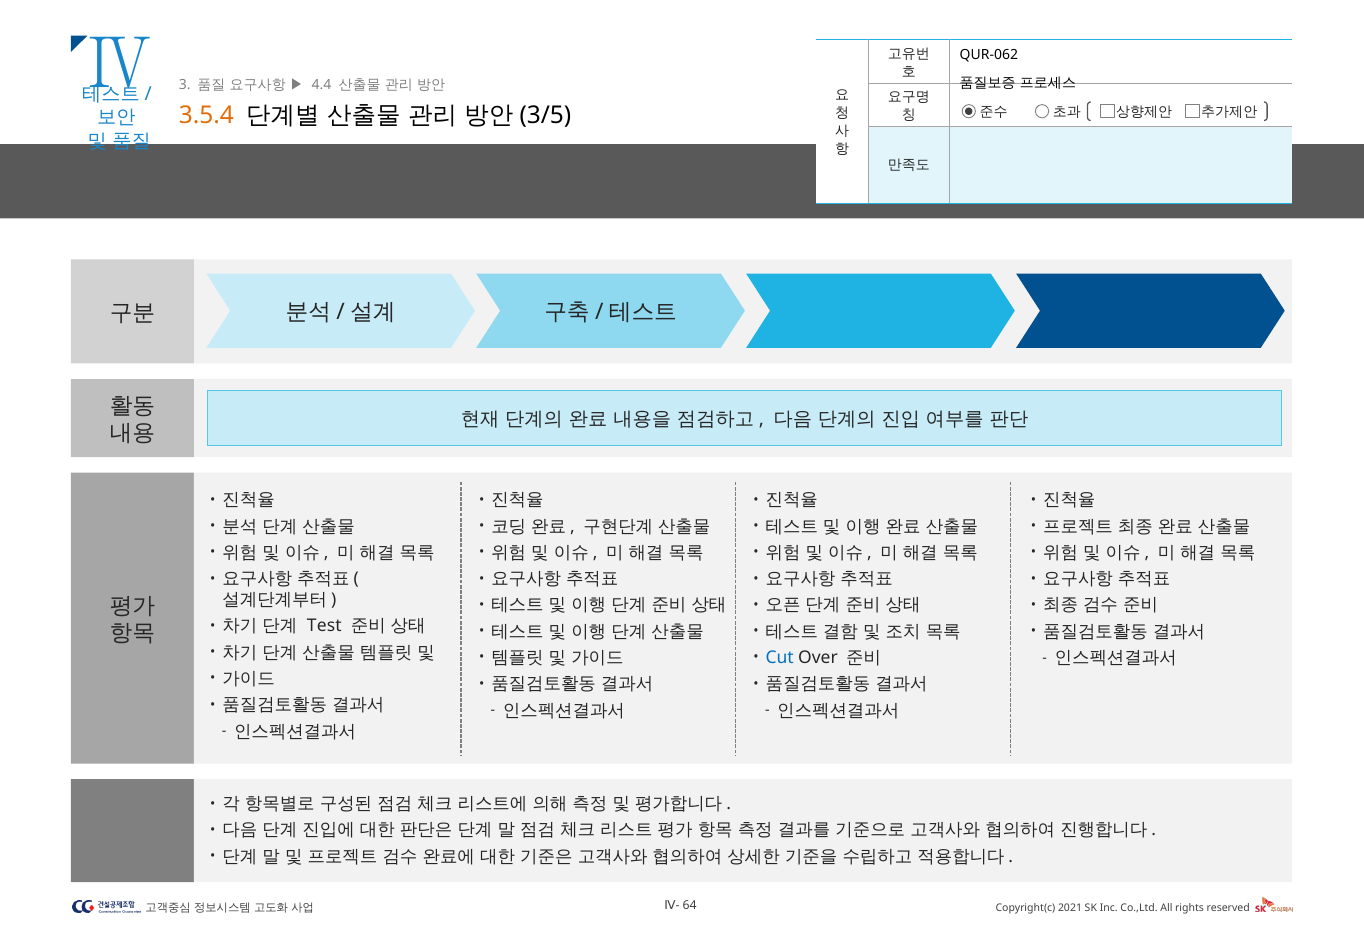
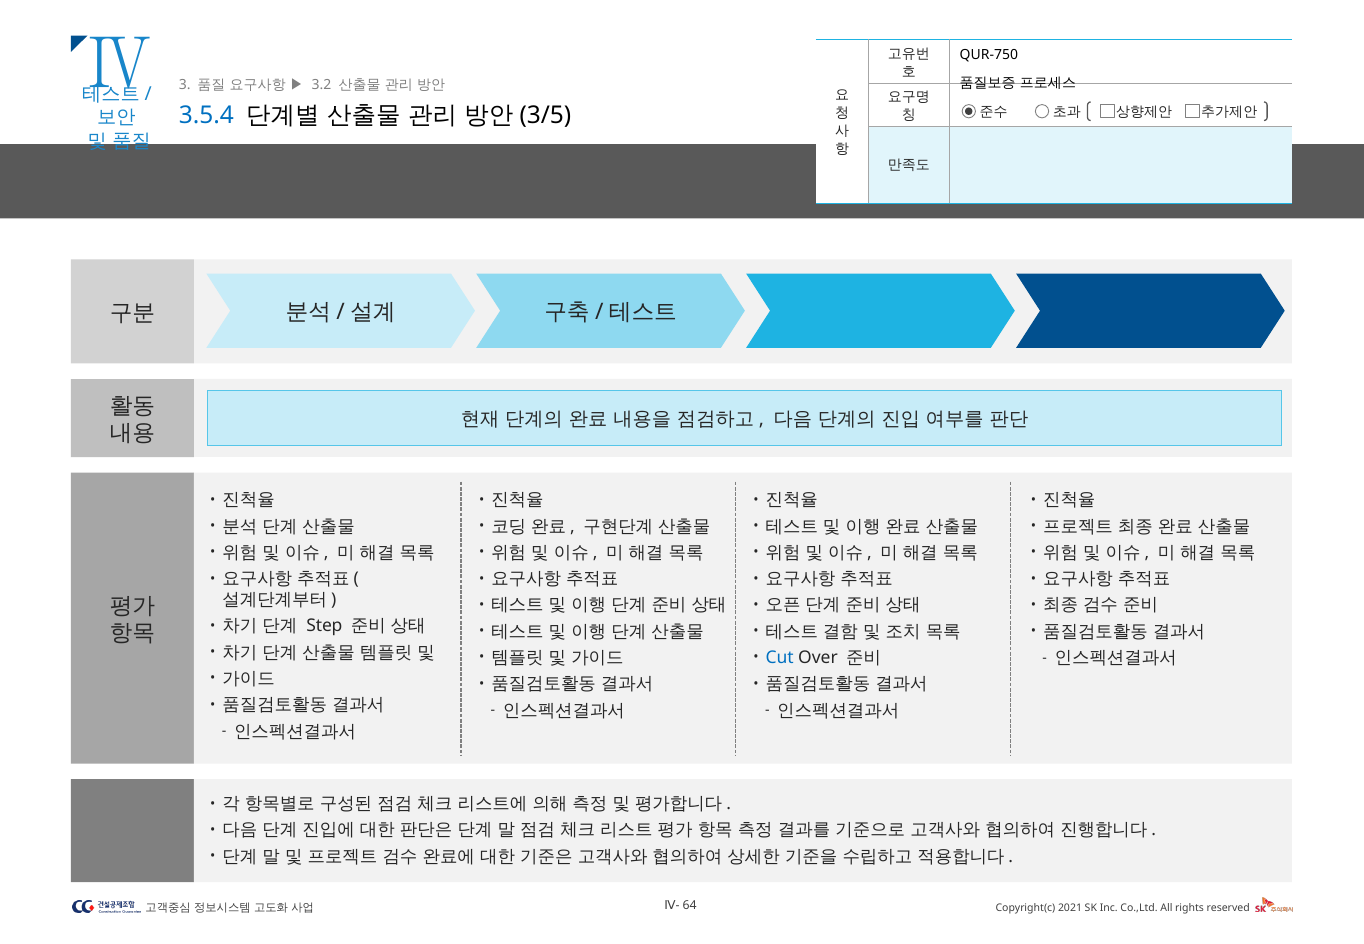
QUR-062: QUR-062 -> QUR-750
4.4: 4.4 -> 3.2
3.5.4 colour: orange -> blue
Test: Test -> Step
